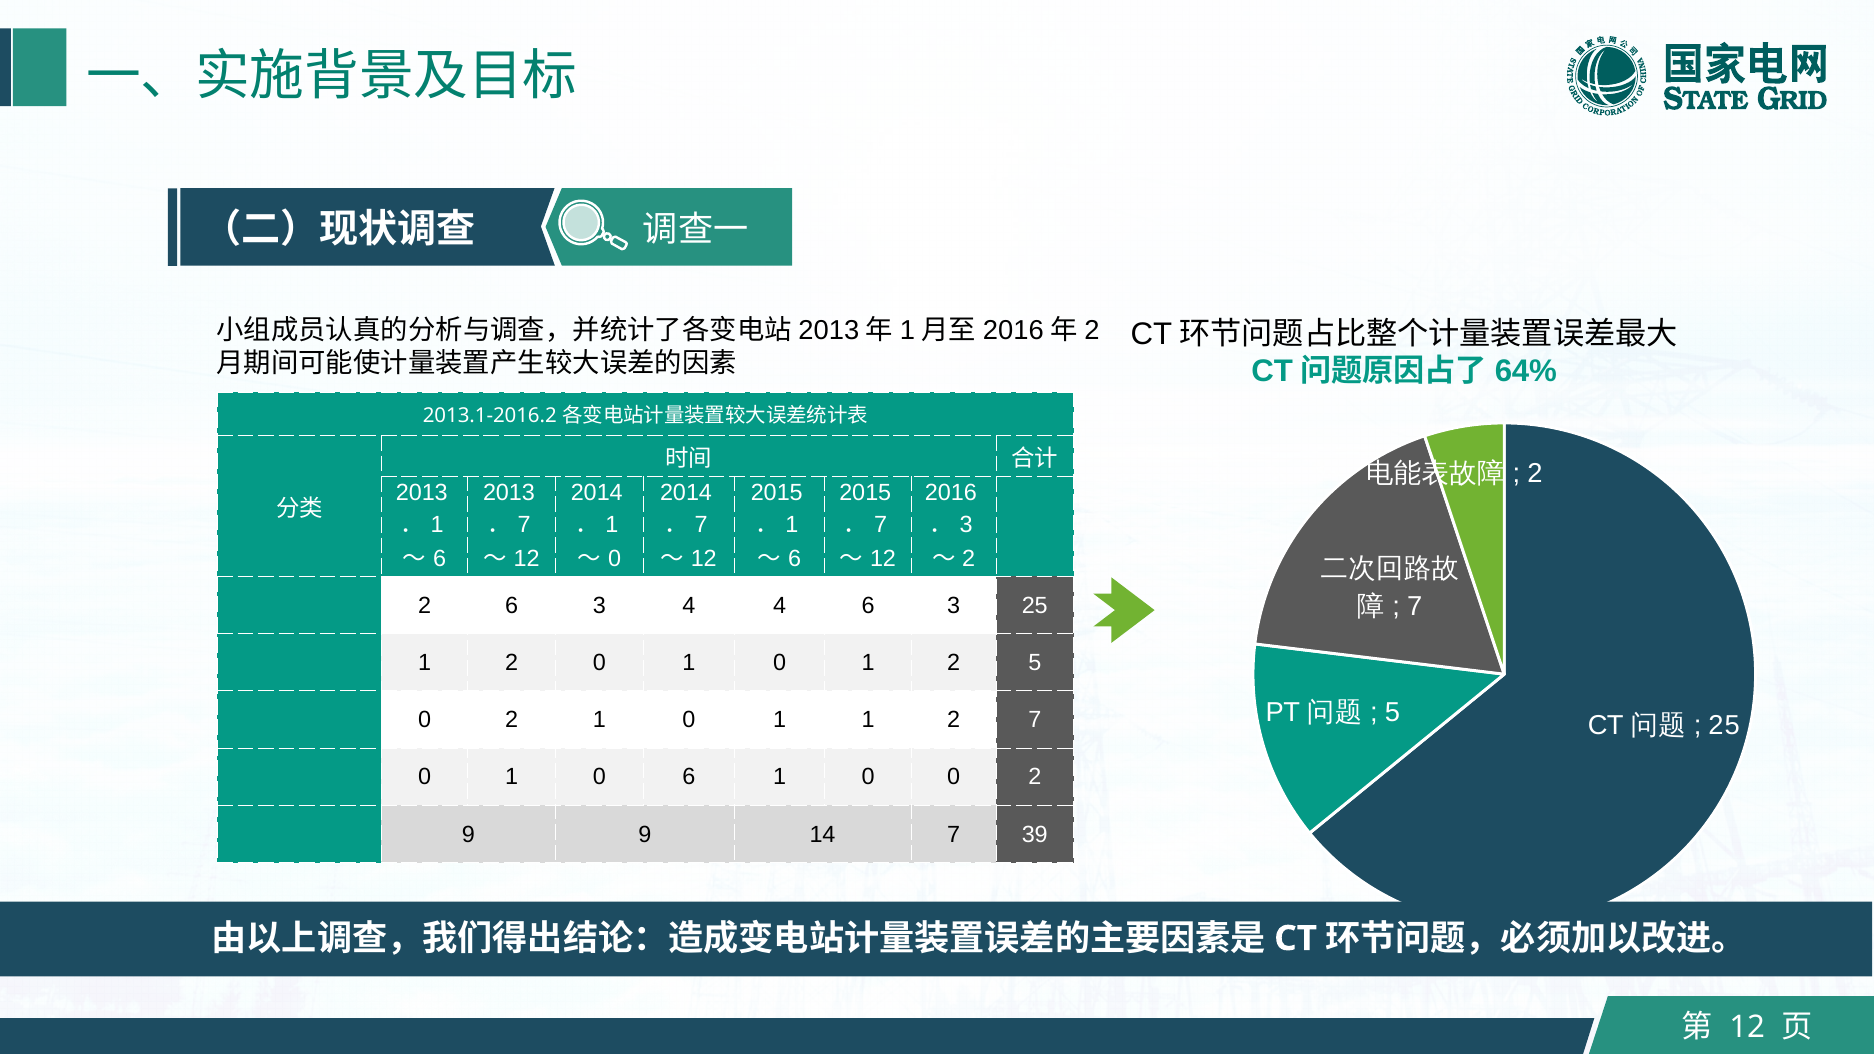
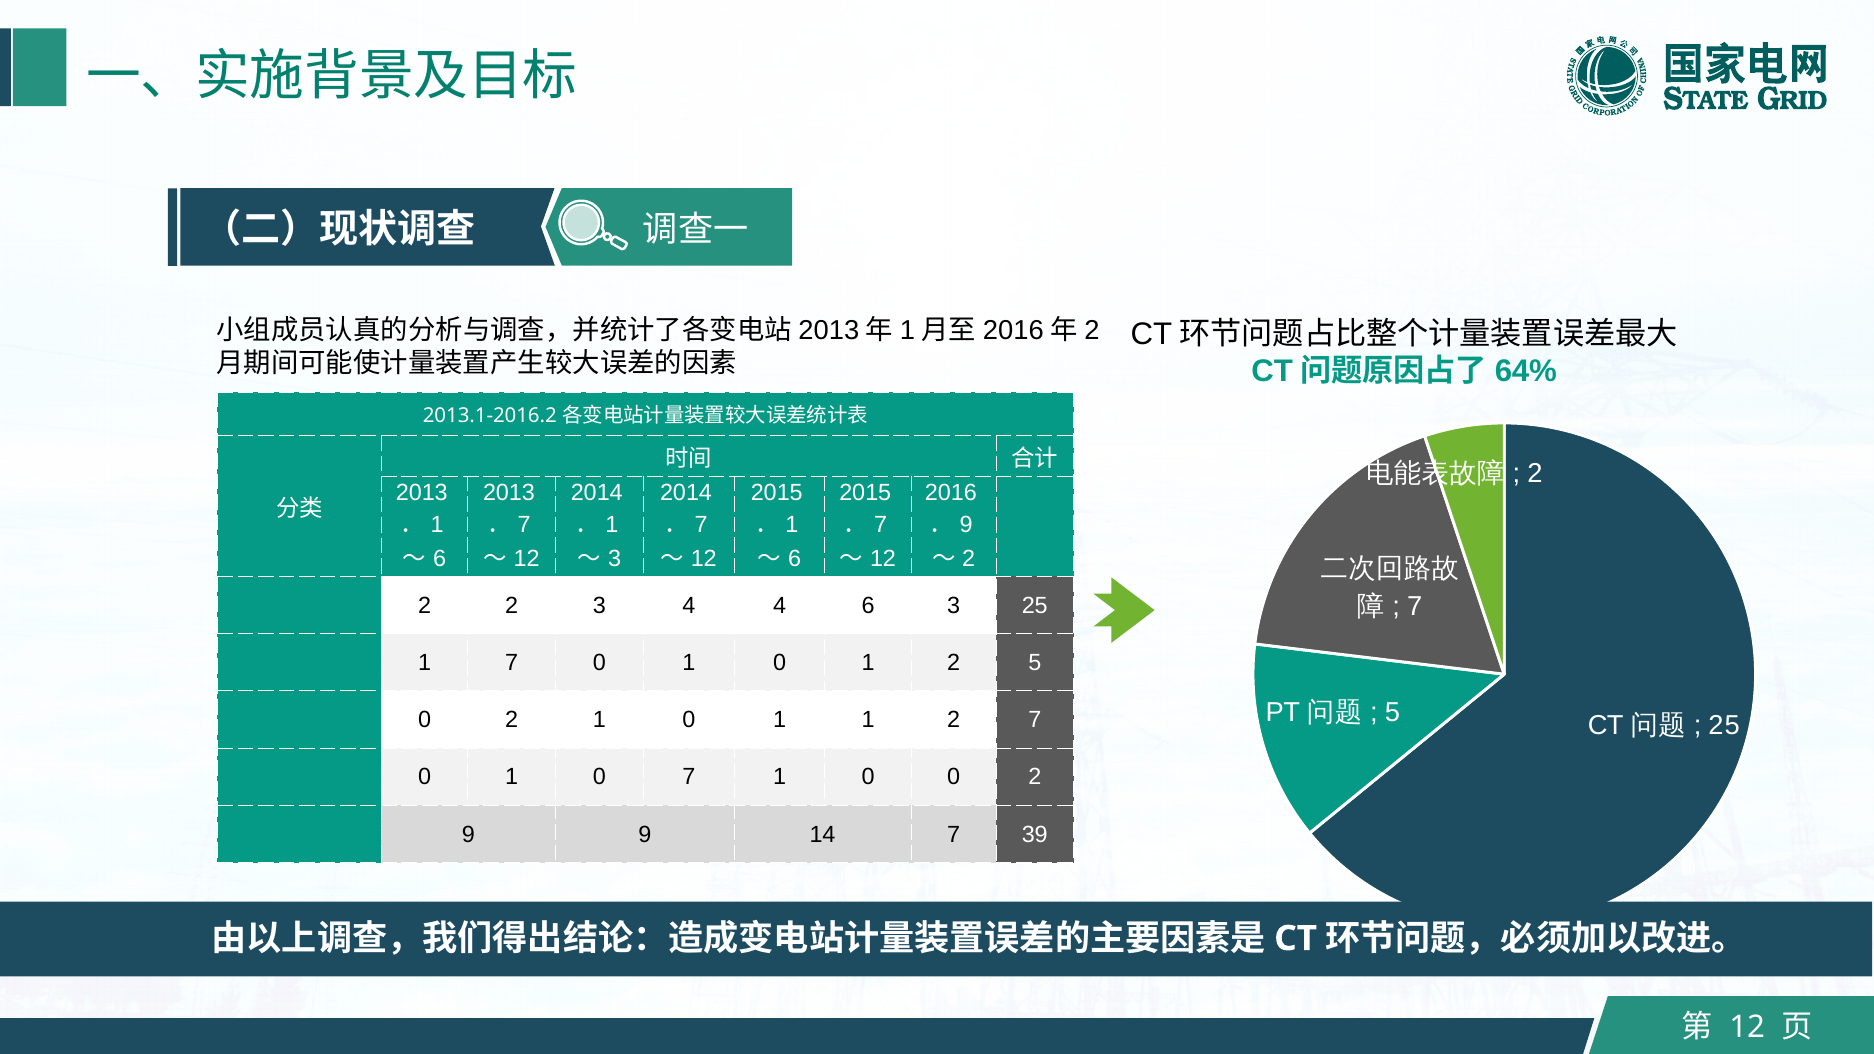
3 at (966, 525): 3 -> 9
0 at (615, 559): 0 -> 3
6 at (512, 605): 6 -> 2
2 at (512, 663): 2 -> 7
0 6: 6 -> 7
